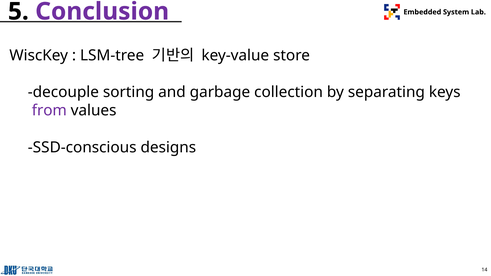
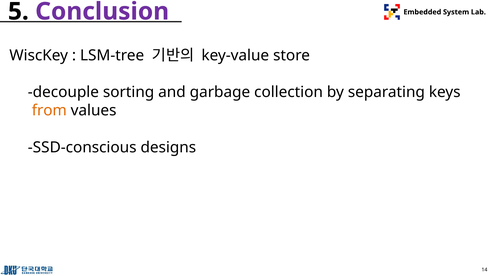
from colour: purple -> orange
